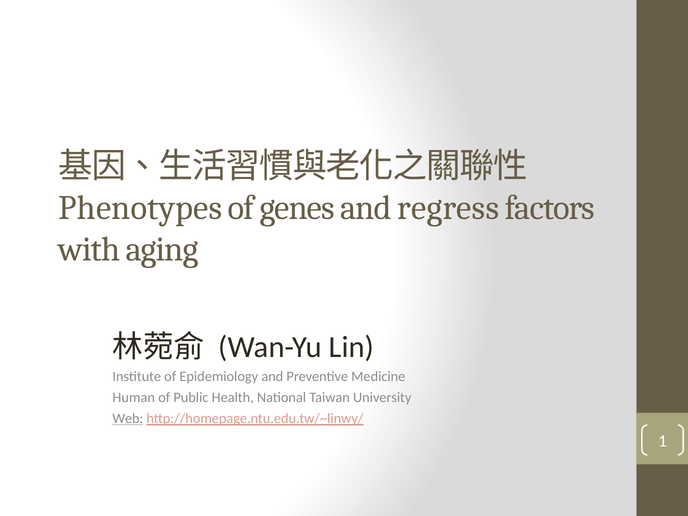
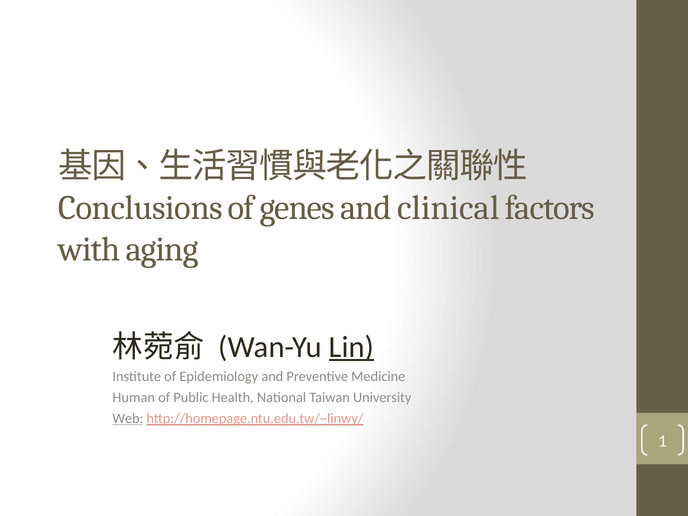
Phenotypes: Phenotypes -> Conclusions
regress: regress -> clinical
Lin underline: none -> present
